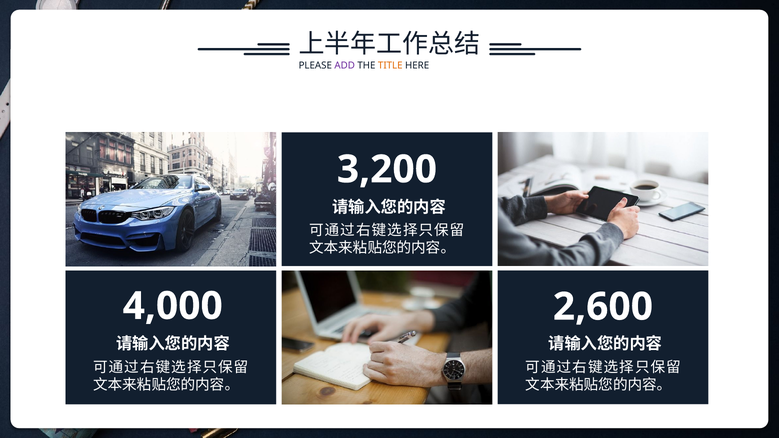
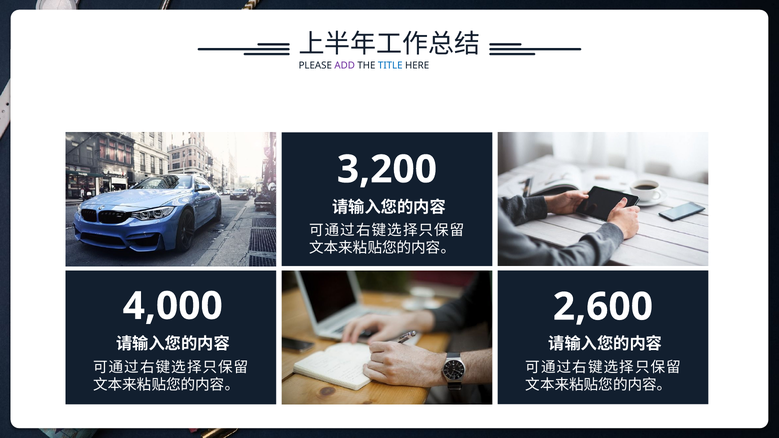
TITLE colour: orange -> blue
